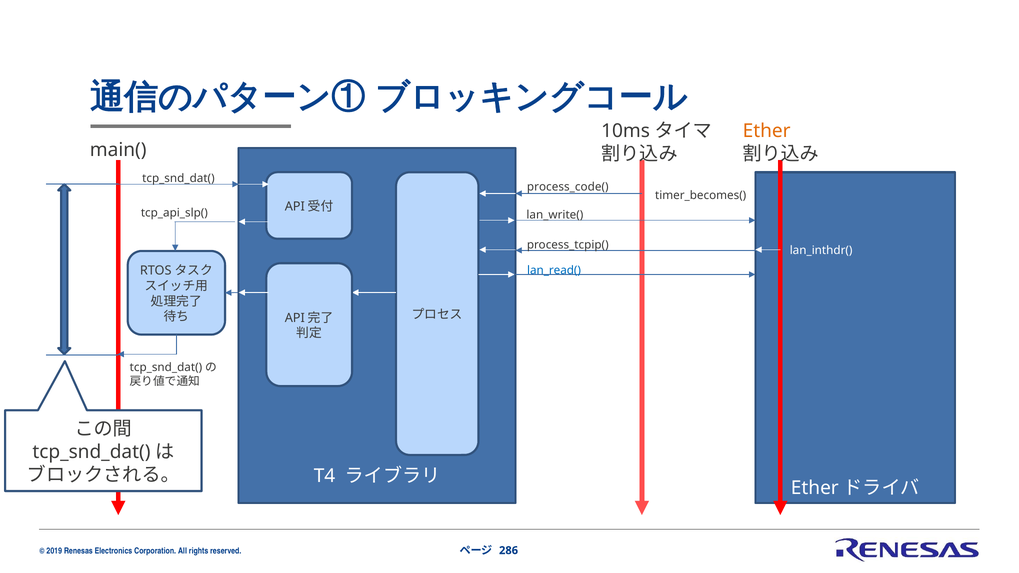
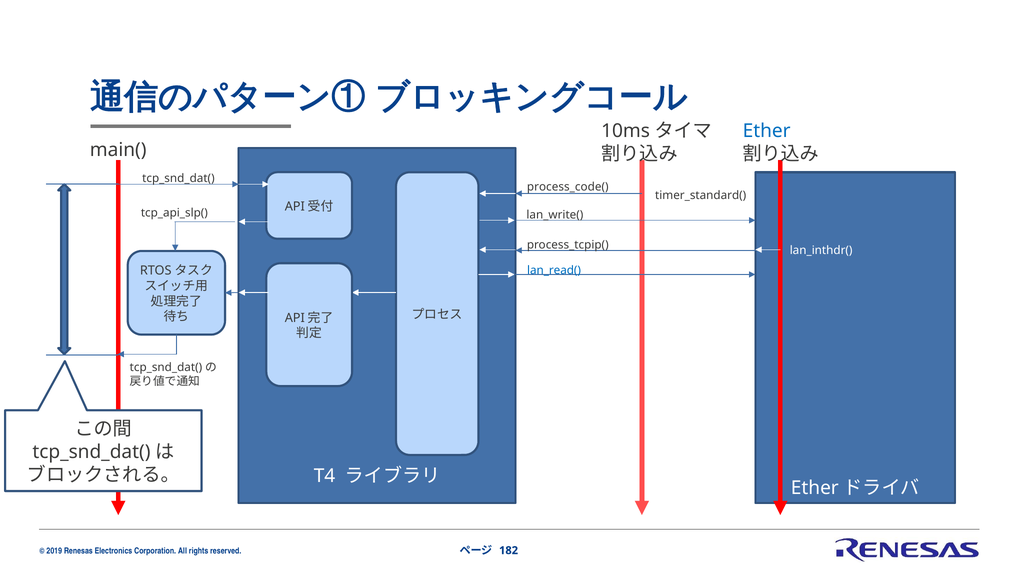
Ether colour: orange -> blue
timer_becomes(: timer_becomes( -> timer_standard(
286: 286 -> 182
